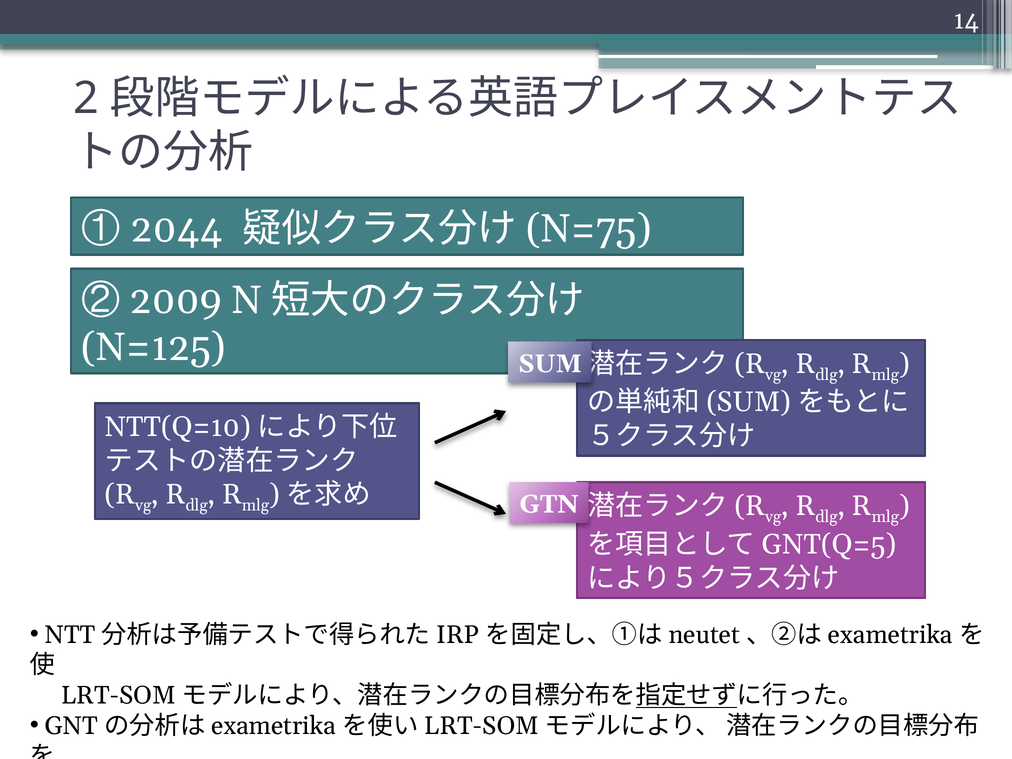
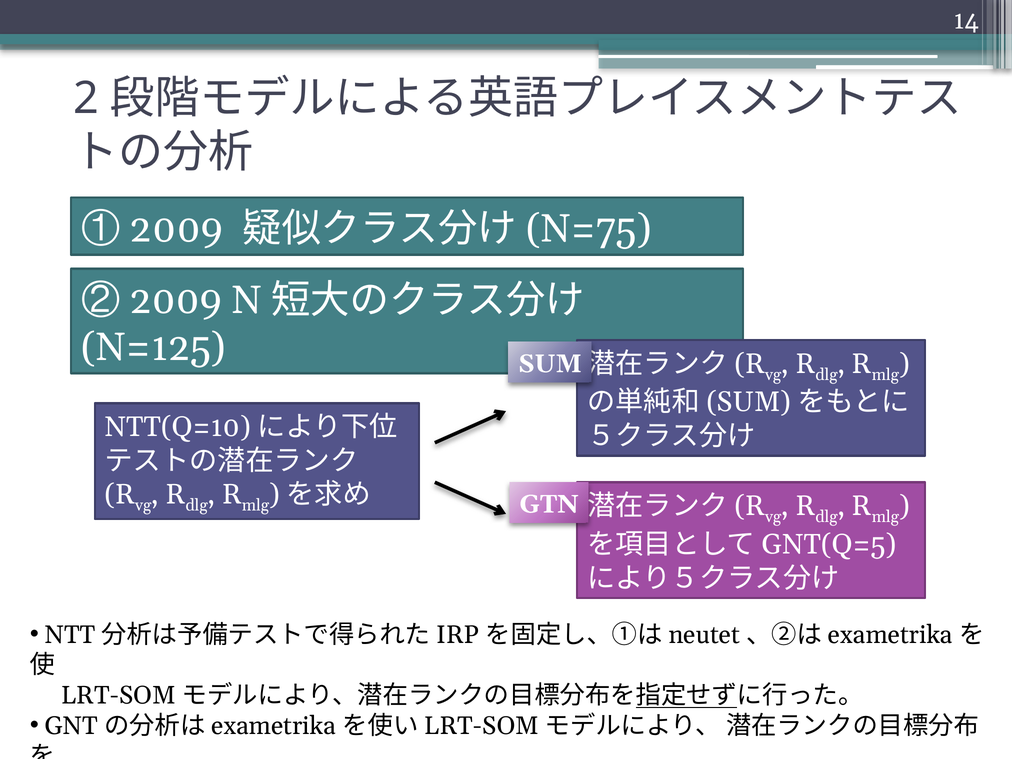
① 2044: 2044 -> 2009
